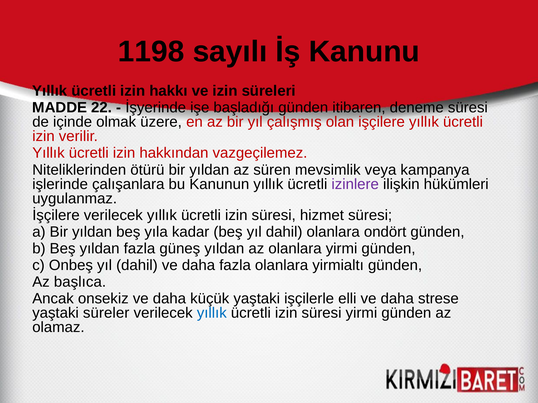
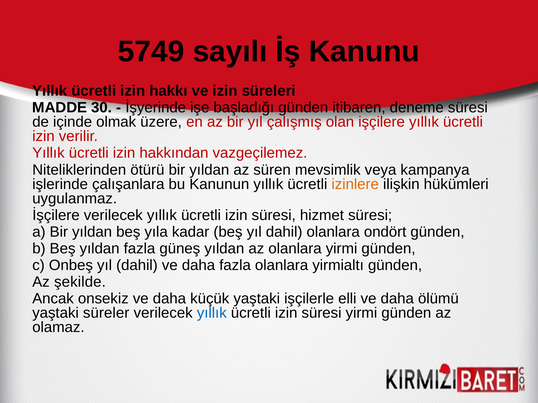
1198: 1198 -> 5749
22: 22 -> 30
izinlere colour: purple -> orange
başlıca: başlıca -> şekilde
strese: strese -> ölümü
